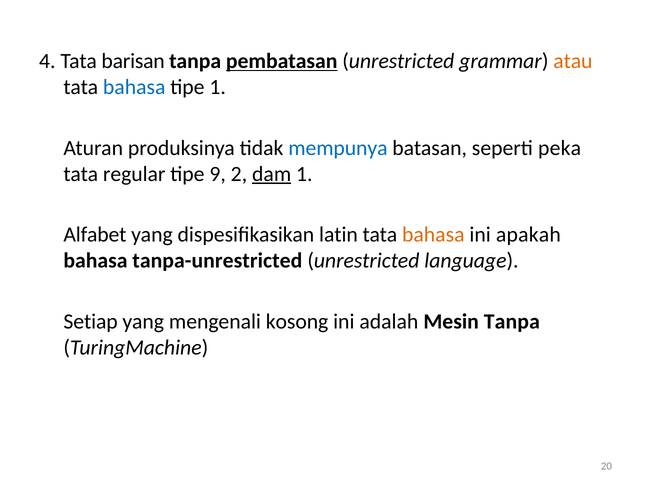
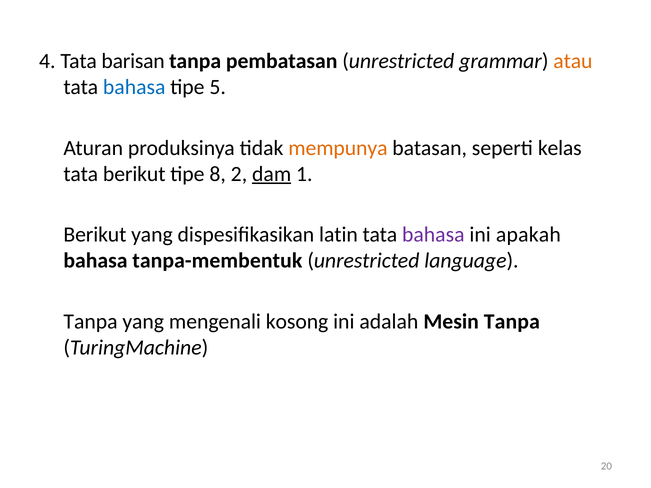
pembatasan underline: present -> none
tipe 1: 1 -> 5
mempunya colour: blue -> orange
peka: peka -> kelas
tata regular: regular -> berikut
9: 9 -> 8
Alfabet at (95, 235): Alfabet -> Berikut
bahasa at (433, 235) colour: orange -> purple
tanpa-unrestricted: tanpa-unrestricted -> tanpa-membentuk
Setiap at (91, 322): Setiap -> Tanpa
